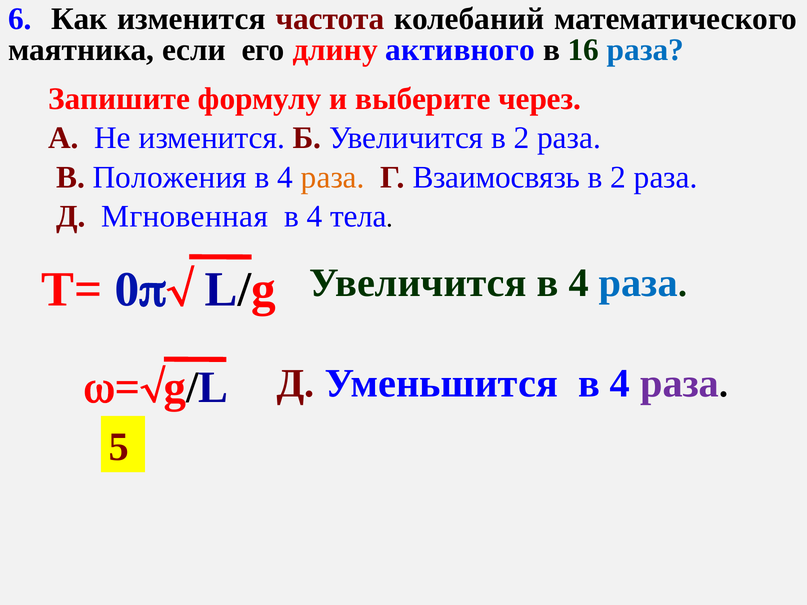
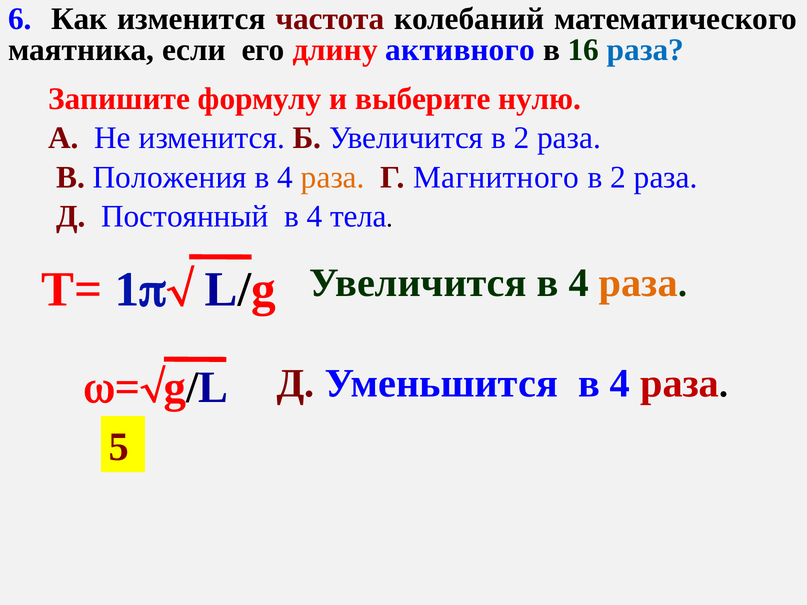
через: через -> нулю
Взаимосвязь: Взаимосвязь -> Магнитного
Мгновенная: Мгновенная -> Постоянный
раза at (638, 283) colour: blue -> orange
0: 0 -> 1
раза at (680, 384) colour: purple -> red
